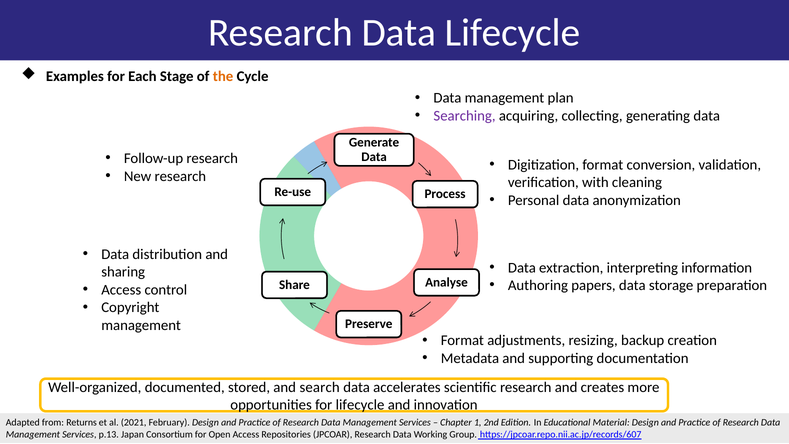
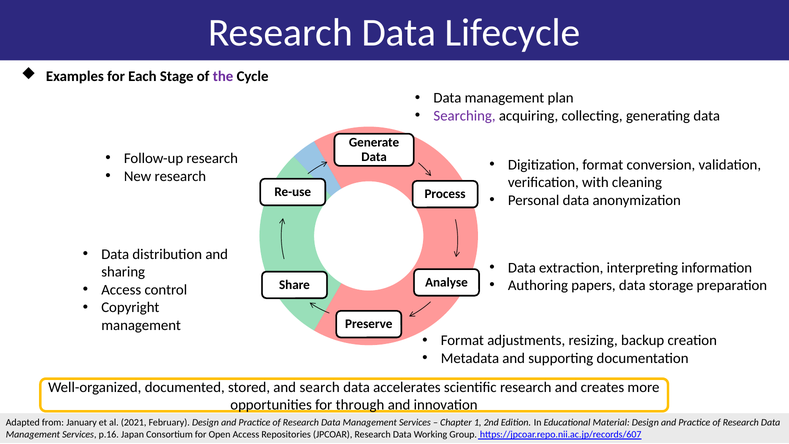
the colour: orange -> purple
for lifecycle: lifecycle -> through
Returns: Returns -> January
p.13: p.13 -> p.16
